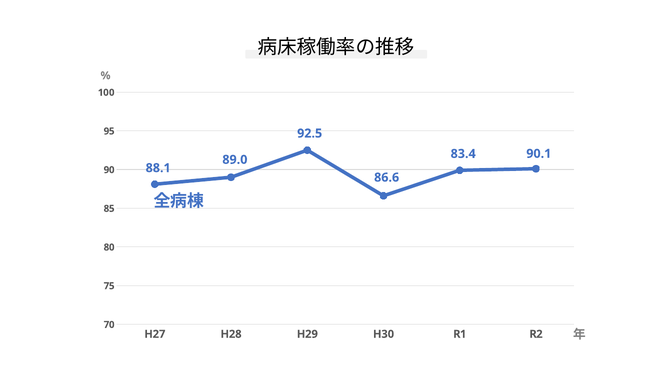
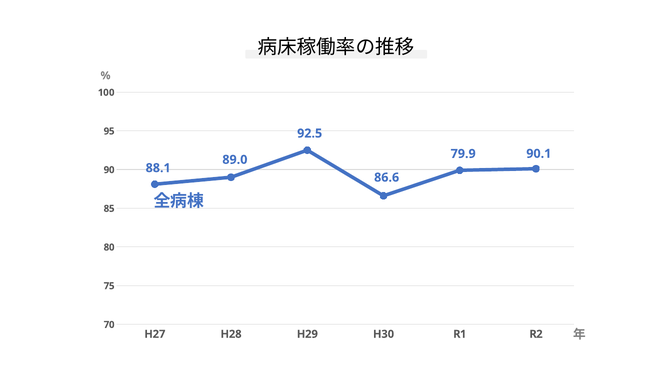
83.4: 83.4 -> 79.9
